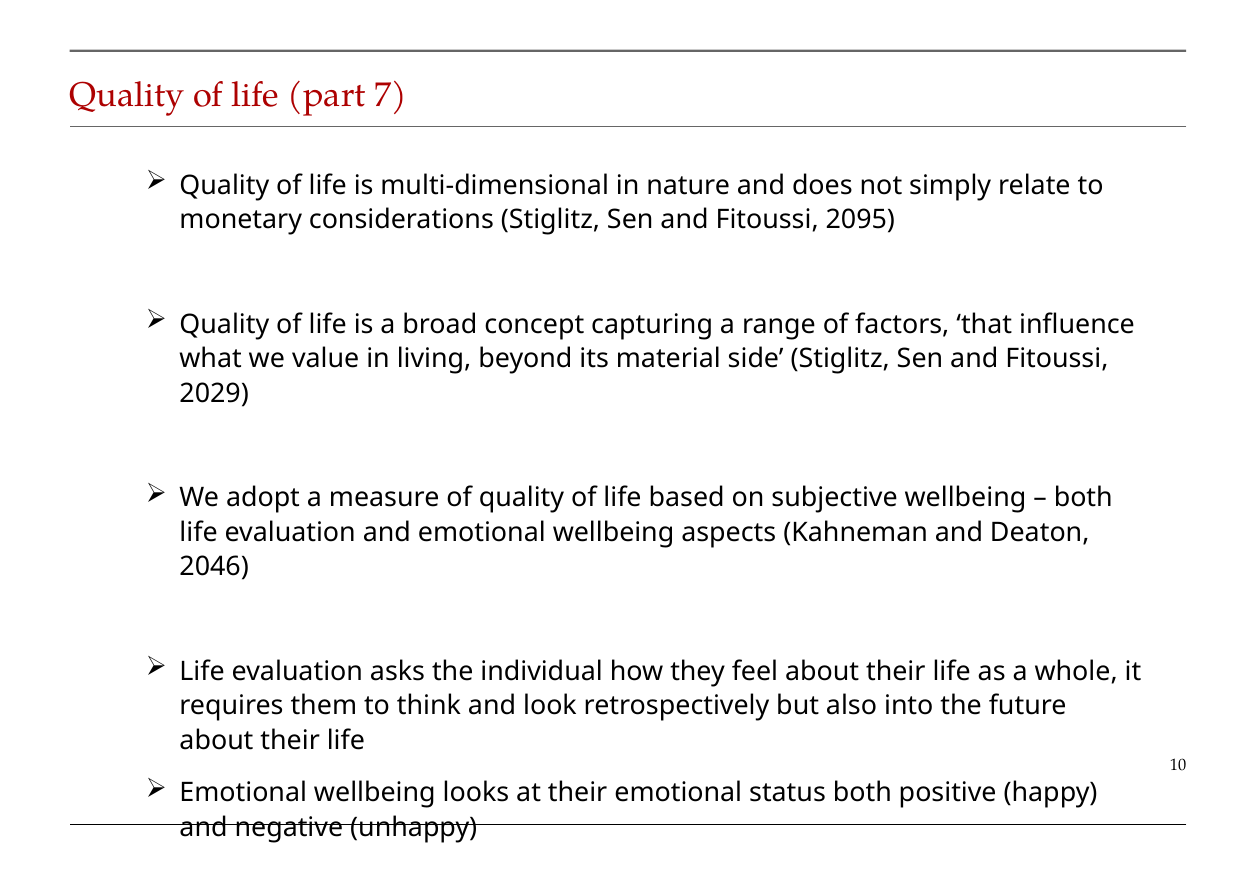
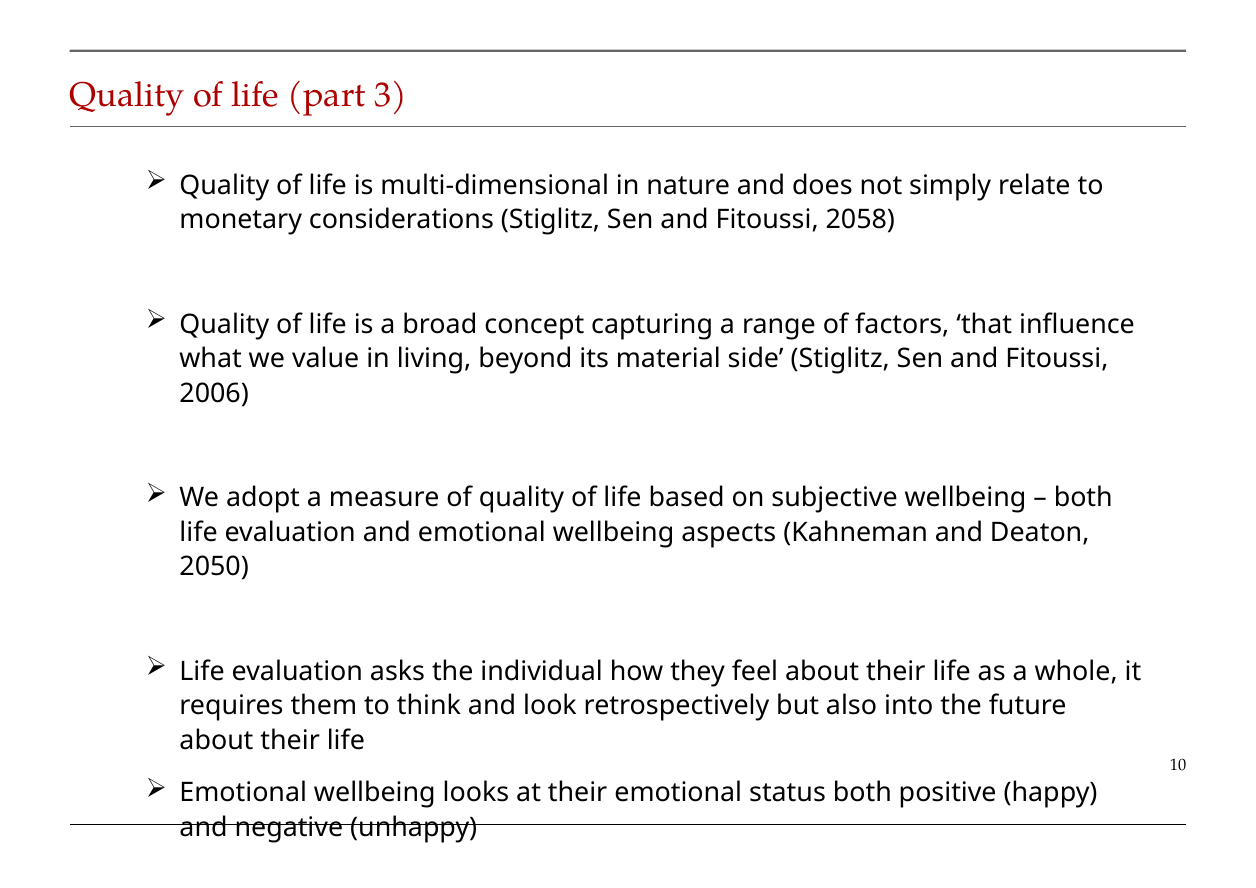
7: 7 -> 3
2095: 2095 -> 2058
2029: 2029 -> 2006
2046: 2046 -> 2050
